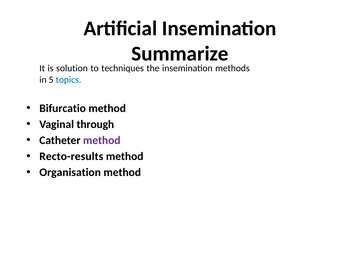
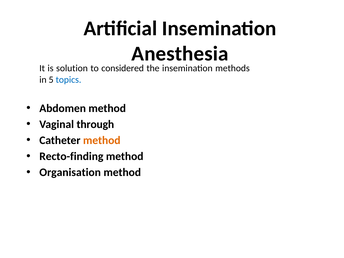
Summarize: Summarize -> Anesthesia
techniques: techniques -> considered
Bifurcatio: Bifurcatio -> Abdomen
method at (102, 140) colour: purple -> orange
Recto-results: Recto-results -> Recto-finding
